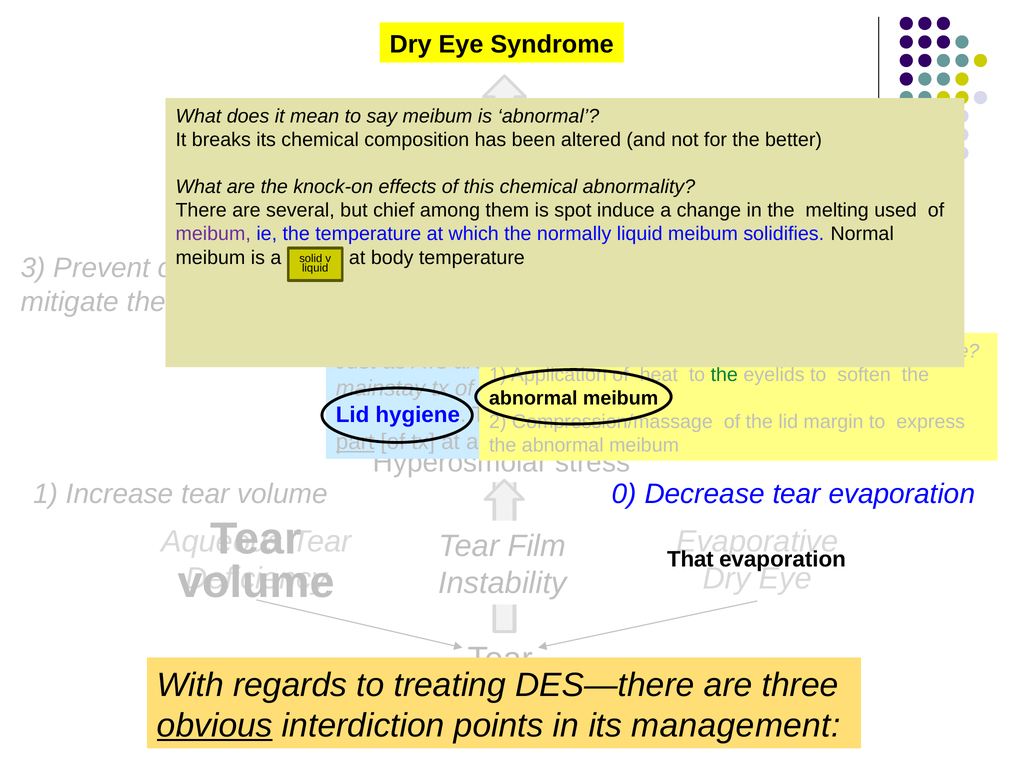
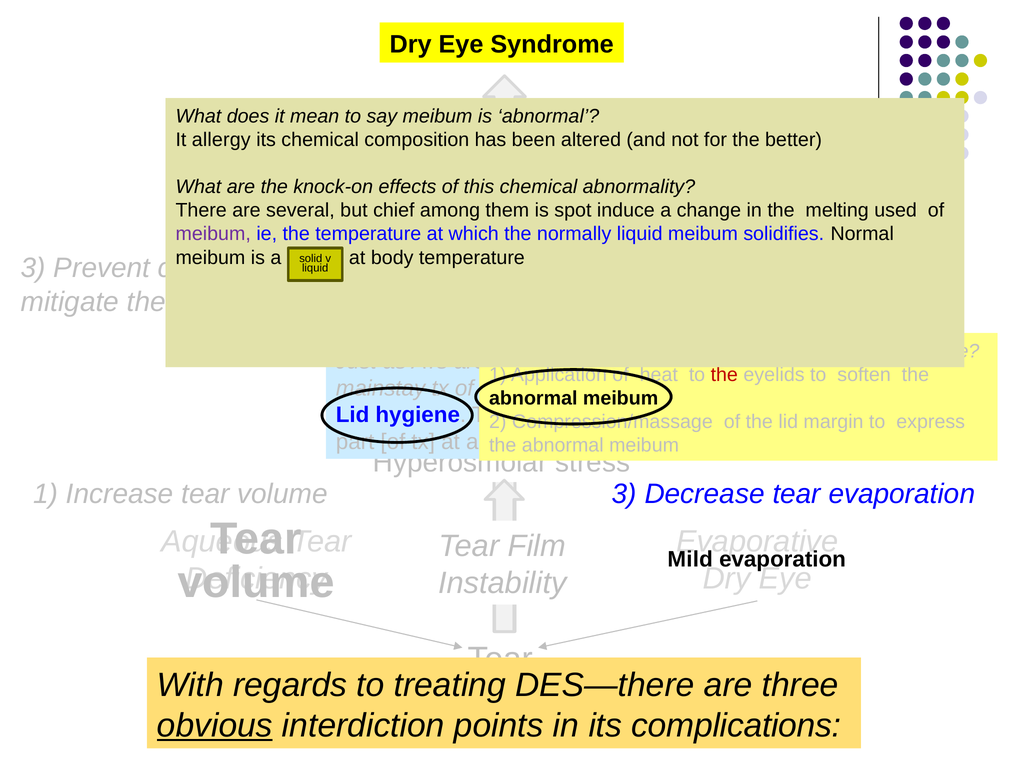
breaks: breaks -> allergy
the at (724, 374) colour: green -> red
part underline: present -> none
volume 0: 0 -> 3
That at (690, 559): That -> Mild
management: management -> complications
